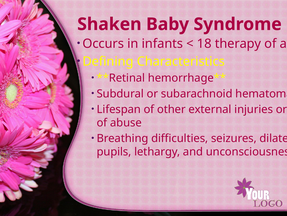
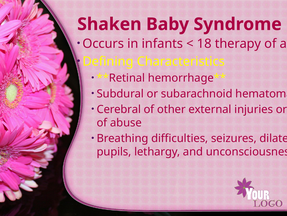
Lifespan: Lifespan -> Cerebral
